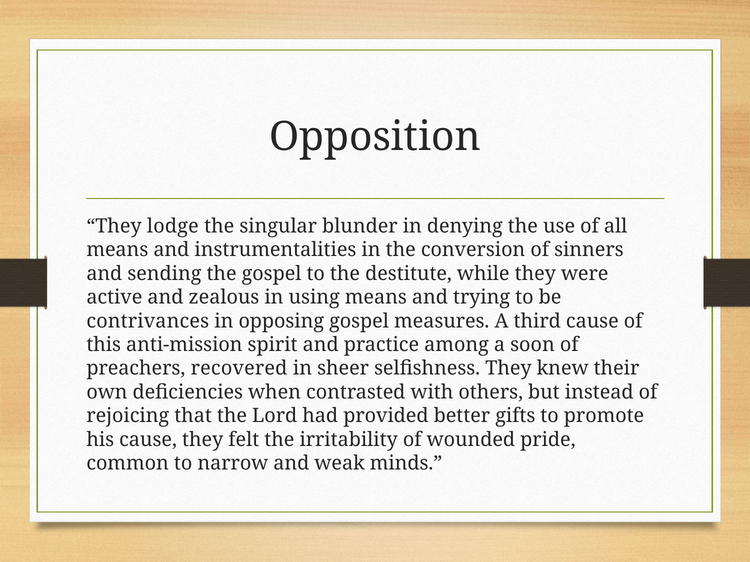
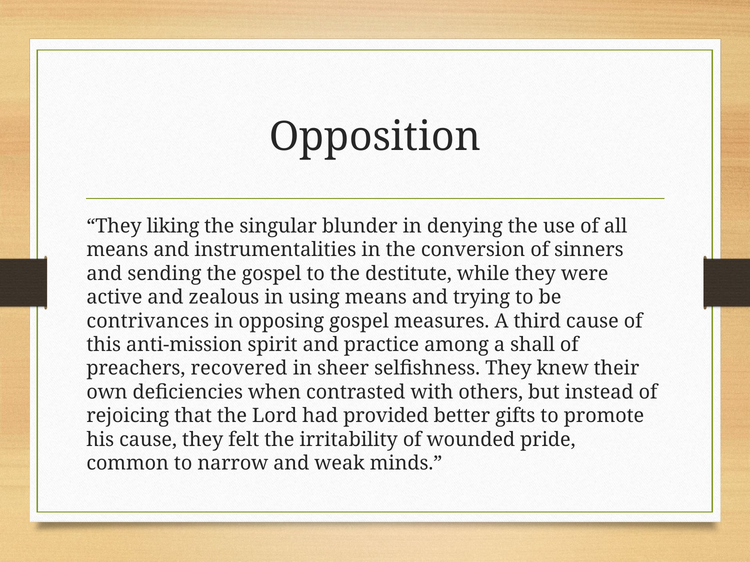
lodge: lodge -> liking
soon: soon -> shall
